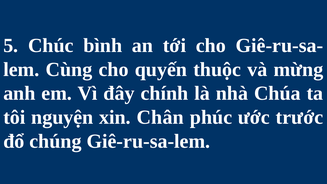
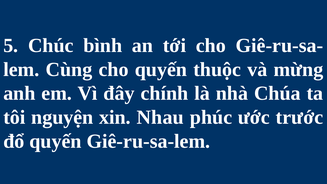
Chân: Chân -> Nhau
đổ chúng: chúng -> quyến
